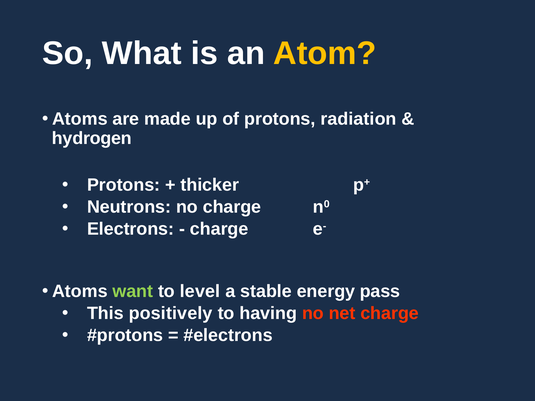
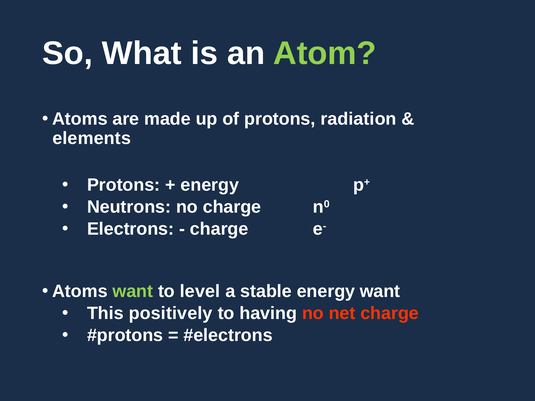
Atom colour: yellow -> light green
hydrogen: hydrogen -> elements
thicker at (210, 185): thicker -> energy
energy pass: pass -> want
